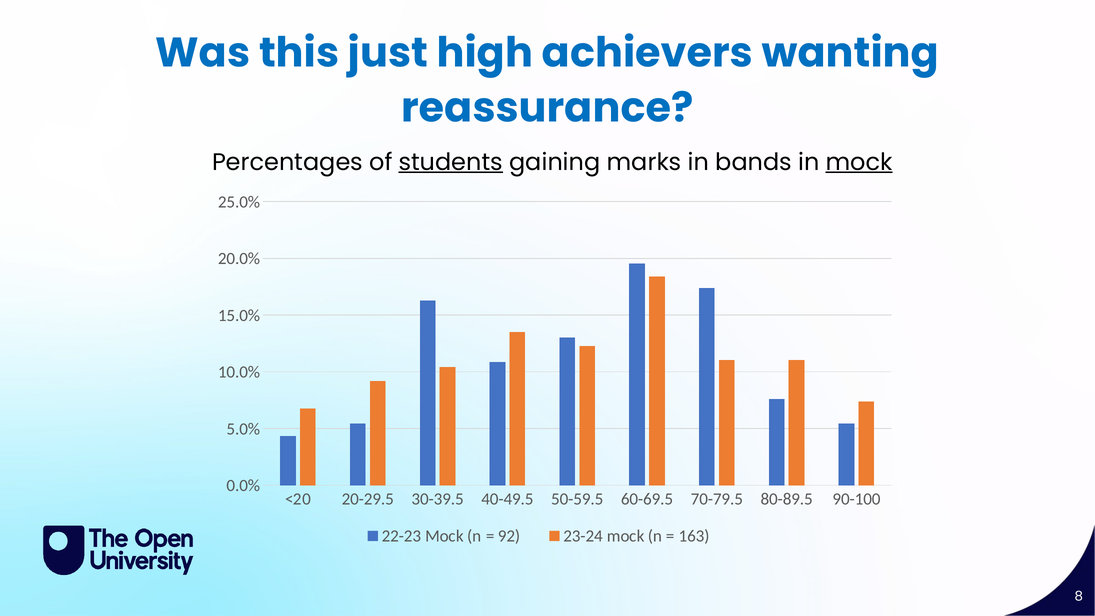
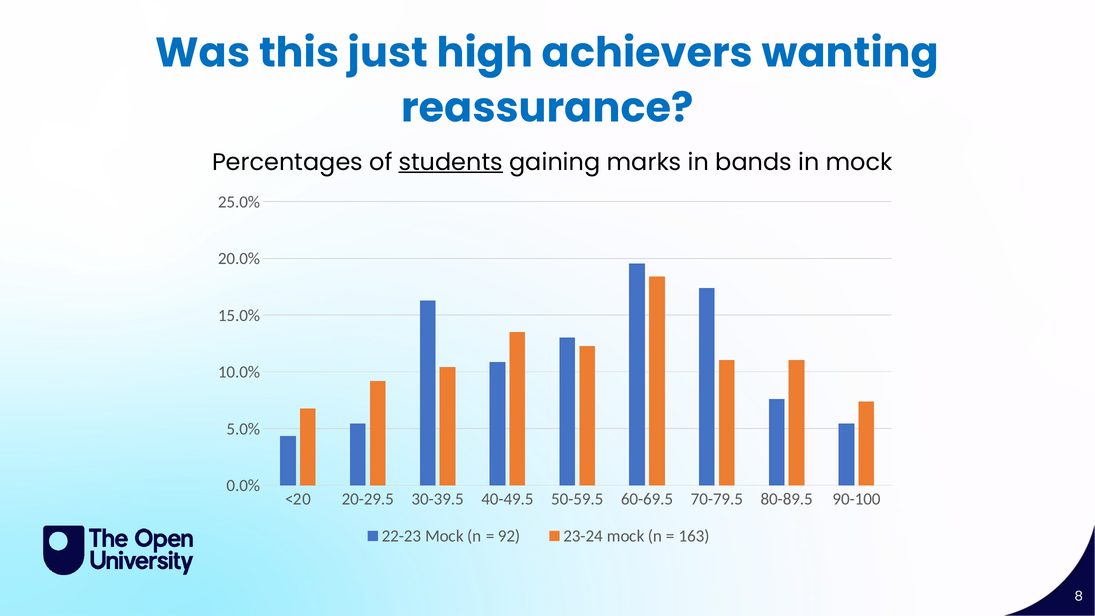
mock at (859, 162) underline: present -> none
